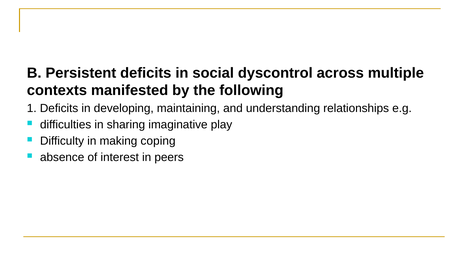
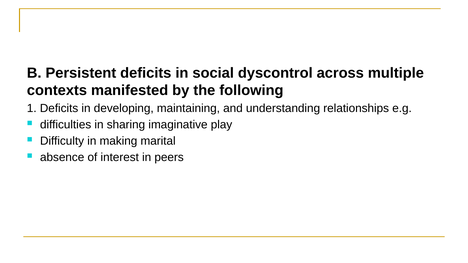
coping: coping -> marital
